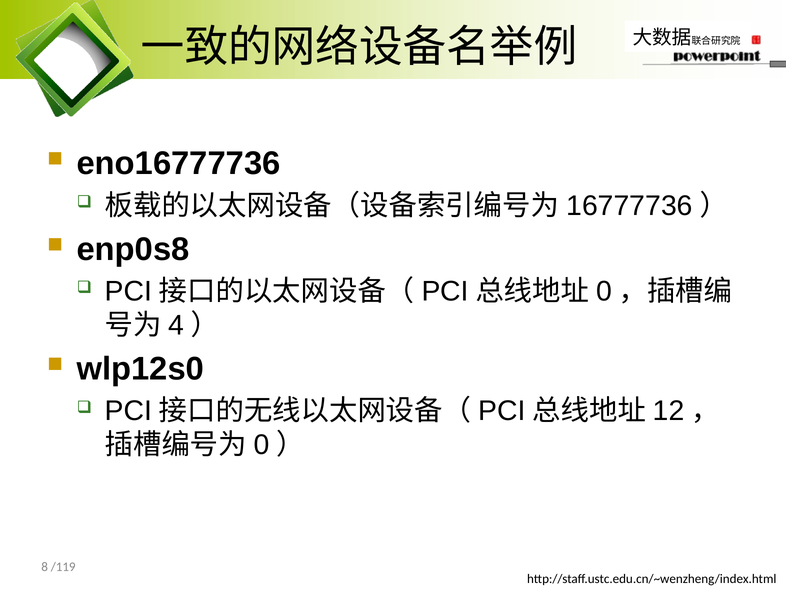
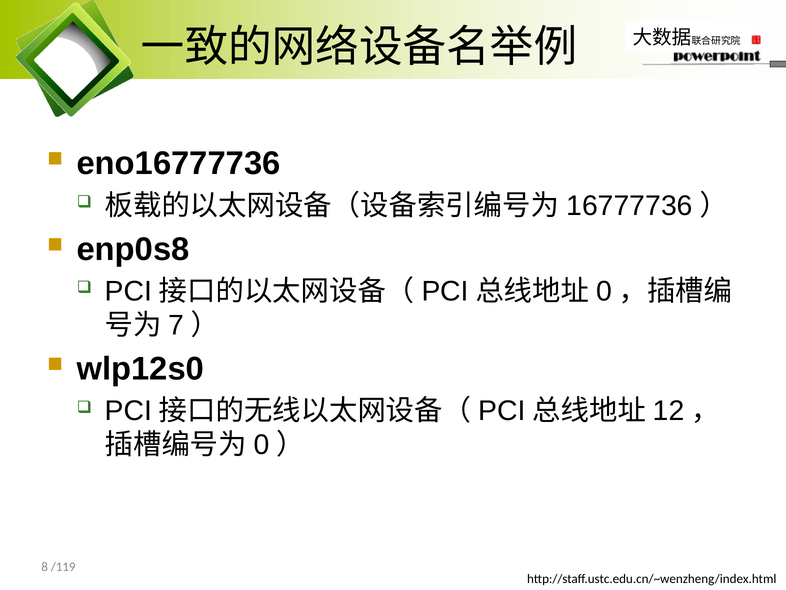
4: 4 -> 7
